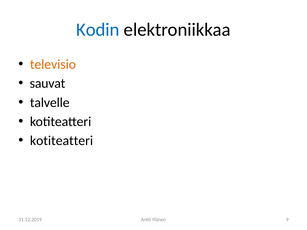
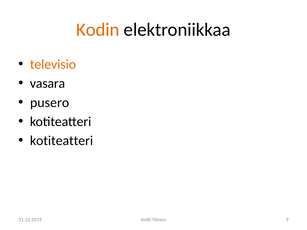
Kodin colour: blue -> orange
sauvat: sauvat -> vasara
talvelle: talvelle -> pusero
